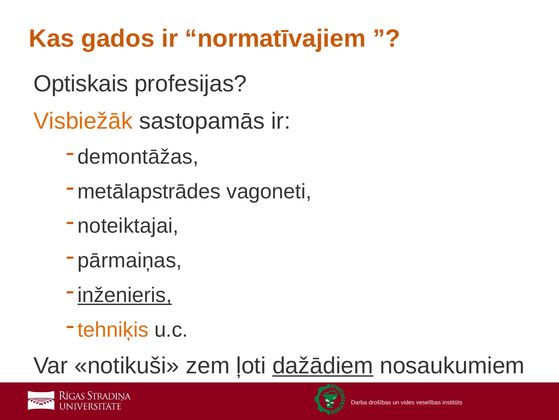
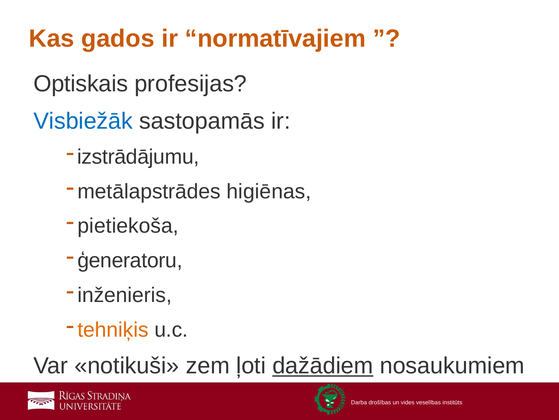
Visbiežāk colour: orange -> blue
demontāžas: demontāžas -> izstrādājumu
vagoneti: vagoneti -> higiēnas
noteiktajai: noteiktajai -> pietiekoša
pārmaiņas: pārmaiņas -> ģeneratoru
inženieris underline: present -> none
